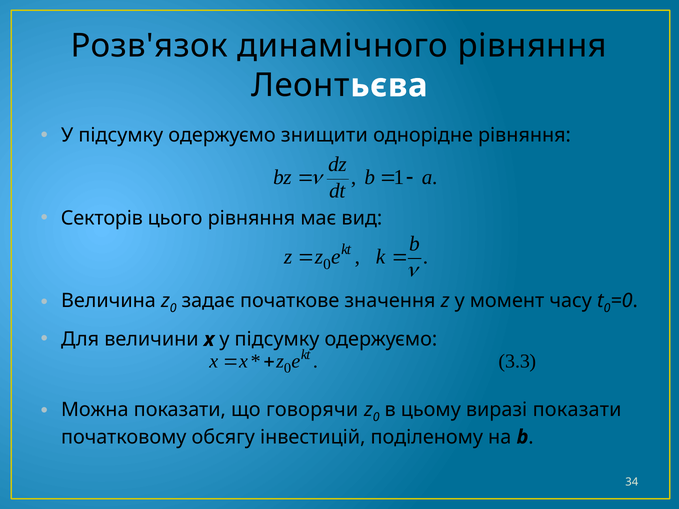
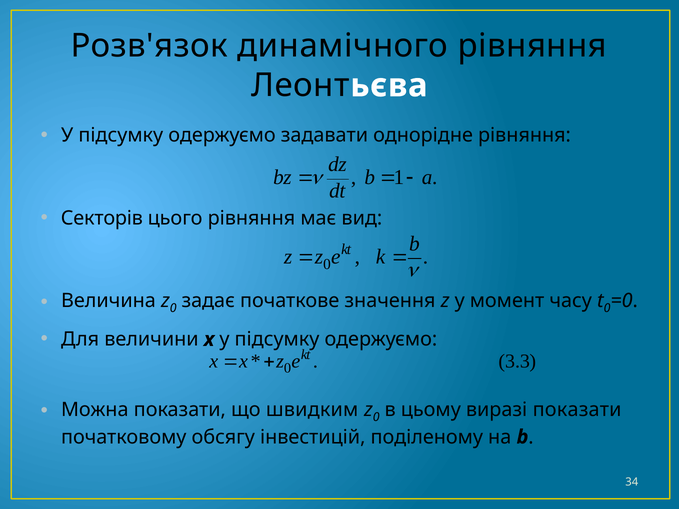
знищити: знищити -> задавати
говорячи: говорячи -> швидким
